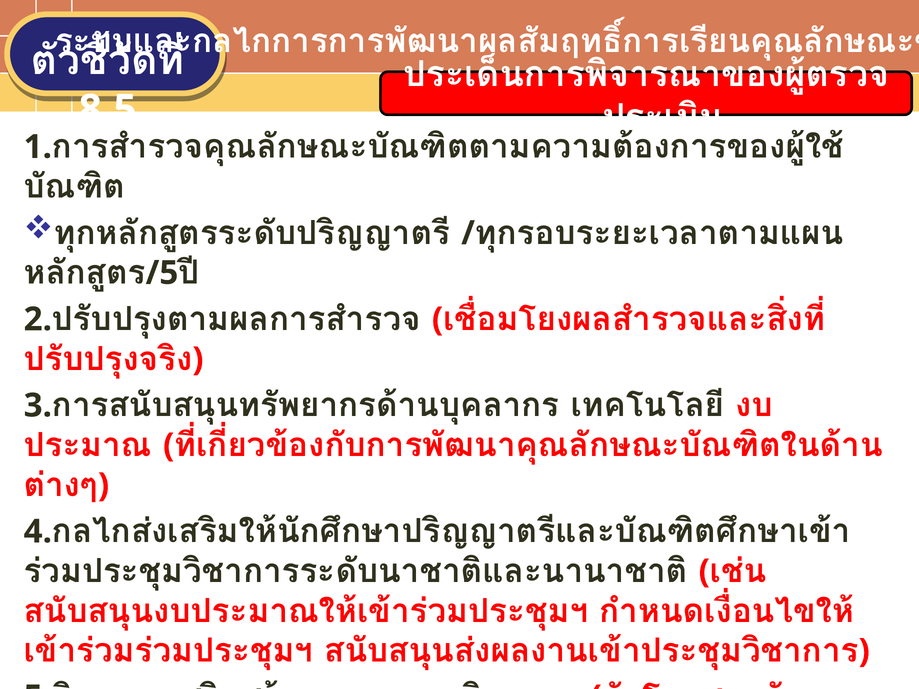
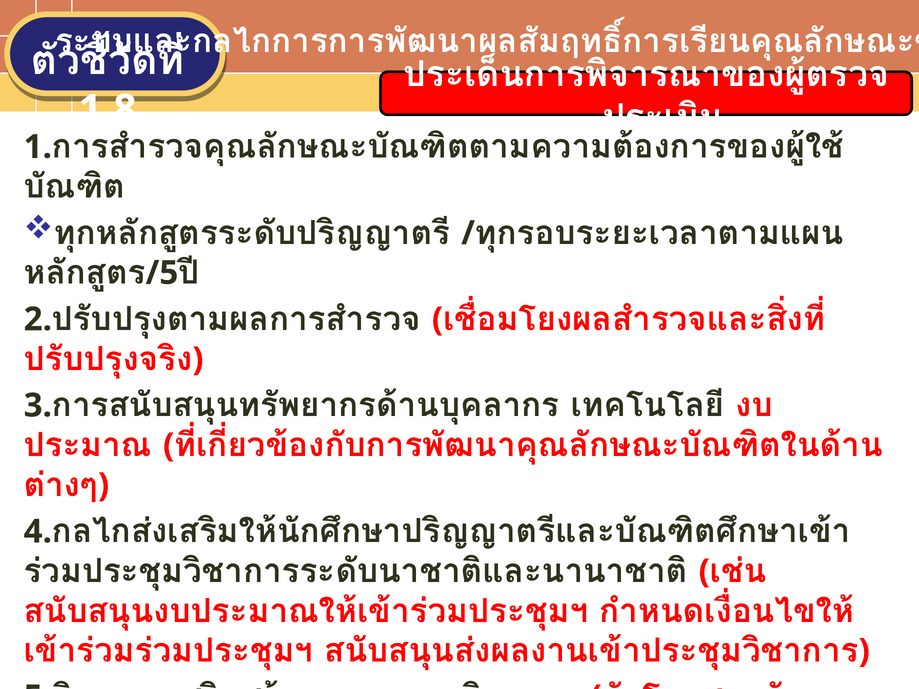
8.5: 8.5 -> 1.8
